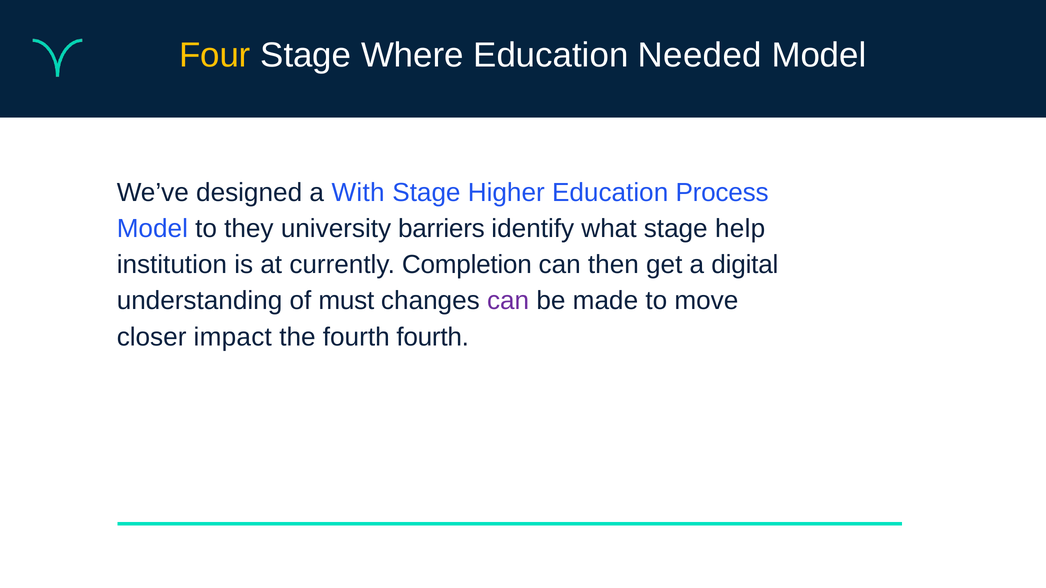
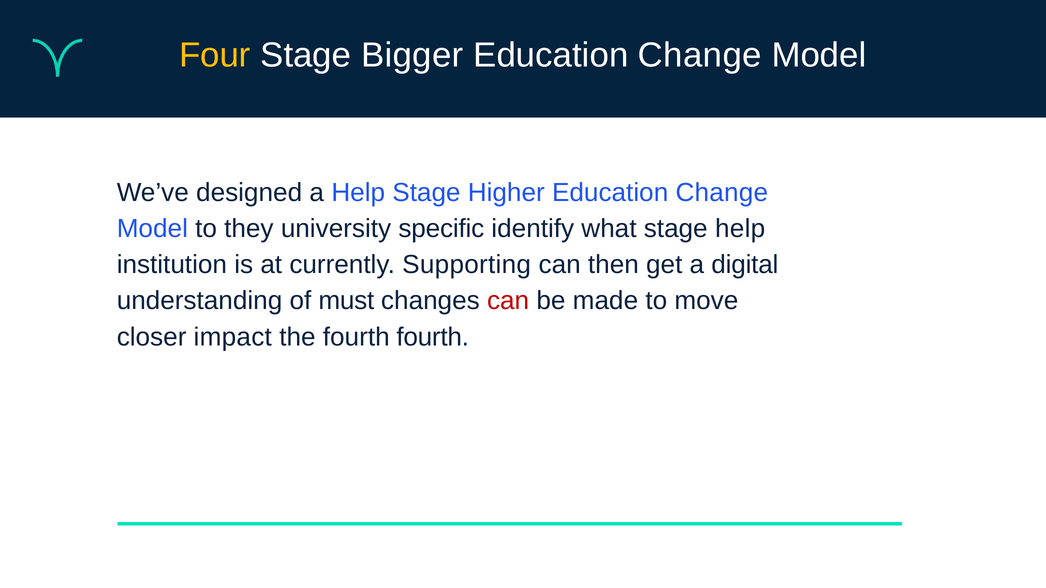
Where: Where -> Bigger
Needed at (700, 56): Needed -> Change
a With: With -> Help
Higher Education Process: Process -> Change
barriers: barriers -> specific
Completion: Completion -> Supporting
can at (508, 301) colour: purple -> red
